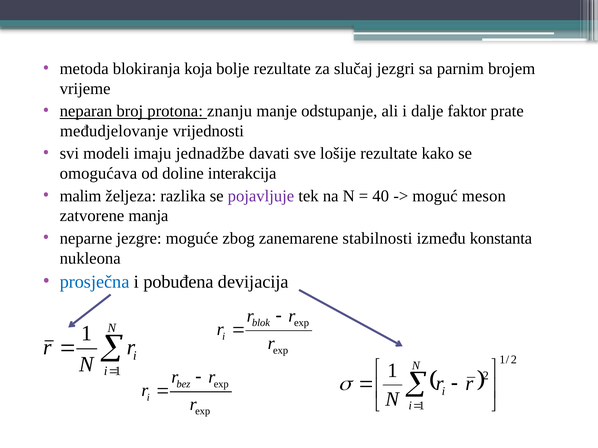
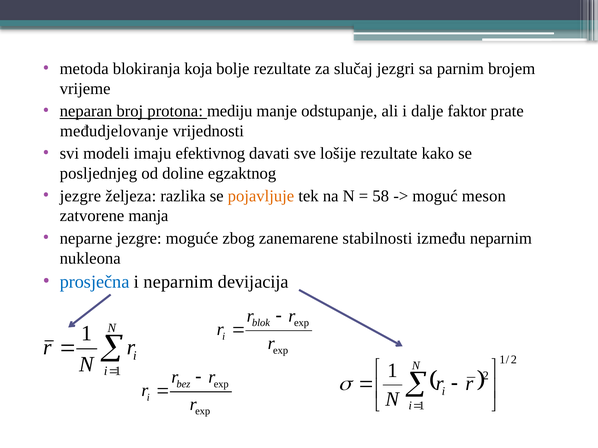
znanju: znanju -> mediju
jednadžbe: jednadžbe -> efektivnog
omogućava: omogućava -> posljednjeg
interakcija: interakcija -> egzaktnog
malim at (81, 196): malim -> jezgre
pojavljuje colour: purple -> orange
40: 40 -> 58
između konstanta: konstanta -> neparnim
i pobuđena: pobuđena -> neparnim
